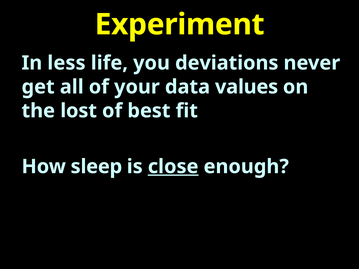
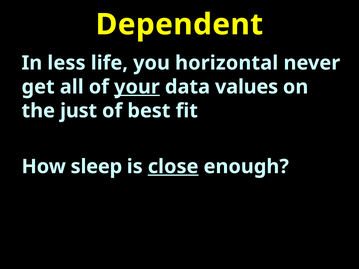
Experiment: Experiment -> Dependent
deviations: deviations -> horizontal
your underline: none -> present
lost: lost -> just
